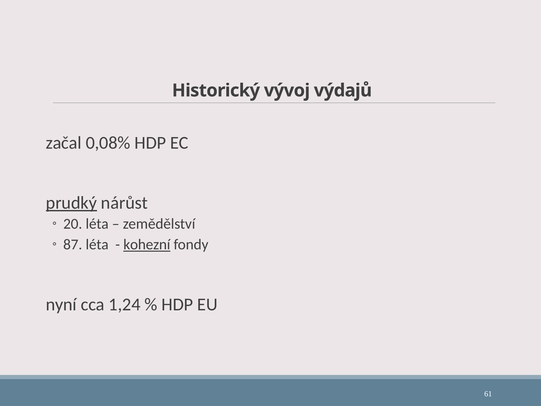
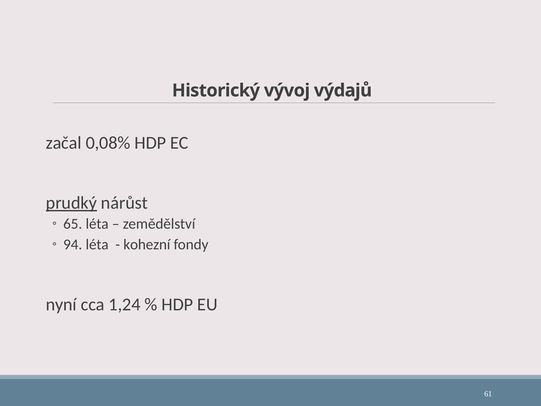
20: 20 -> 65
87: 87 -> 94
kohezní underline: present -> none
